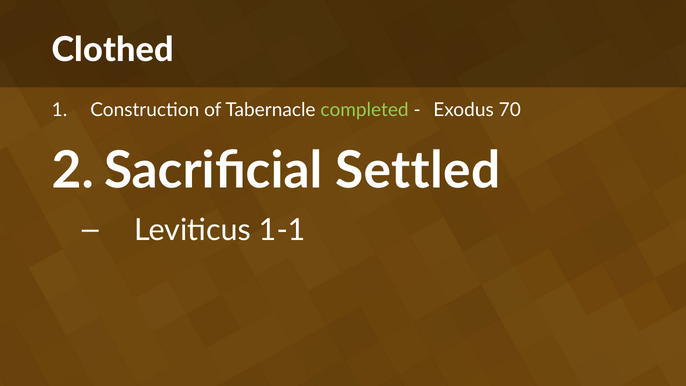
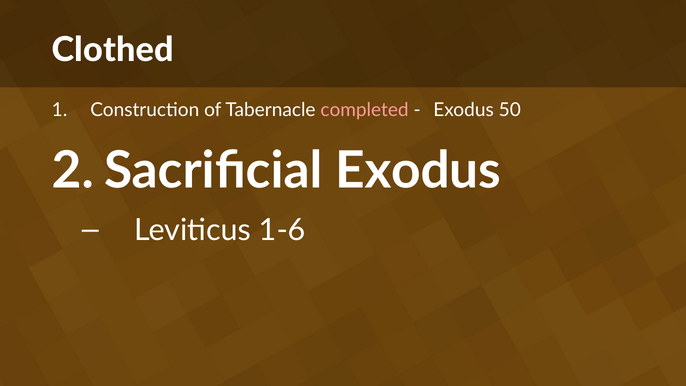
completed colour: light green -> pink
70: 70 -> 50
Settled at (418, 171): Settled -> Exodus
1-1: 1-1 -> 1-6
